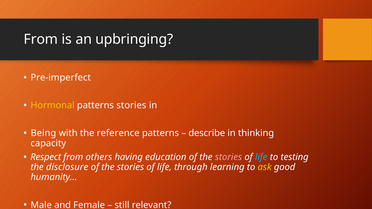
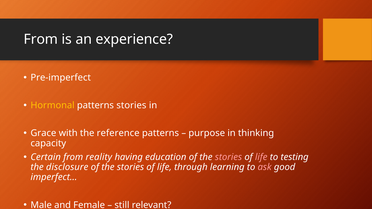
upbringing: upbringing -> experience
Being: Being -> Grace
describe: describe -> purpose
Respect: Respect -> Certain
others: others -> reality
life at (261, 157) colour: light blue -> pink
ask colour: yellow -> pink
humanity…: humanity… -> imperfect…
